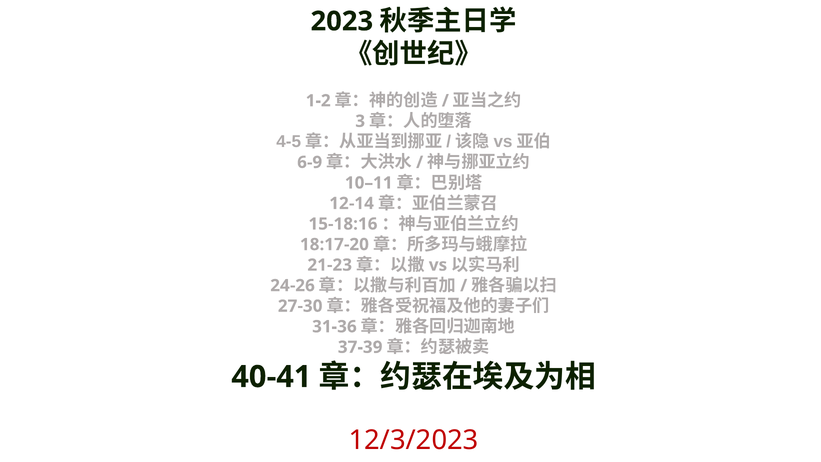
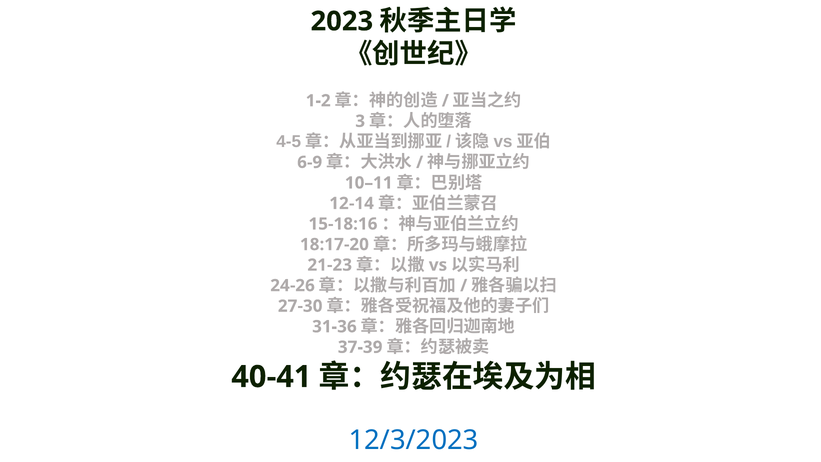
12/3/2023 colour: red -> blue
